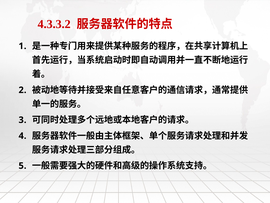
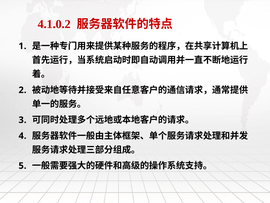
4.3.3.2: 4.3.3.2 -> 4.1.0.2
